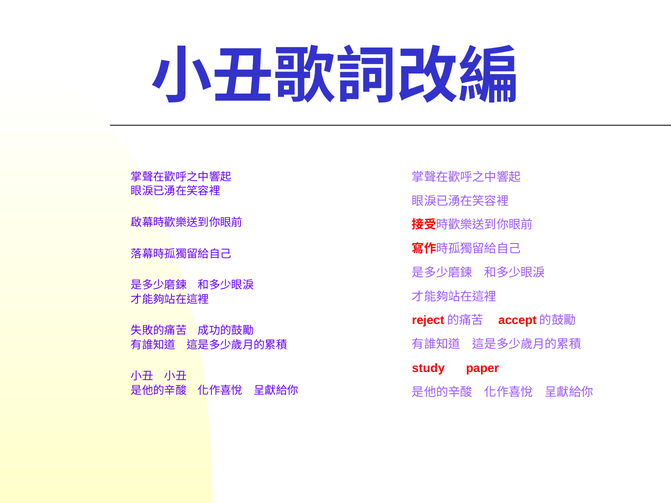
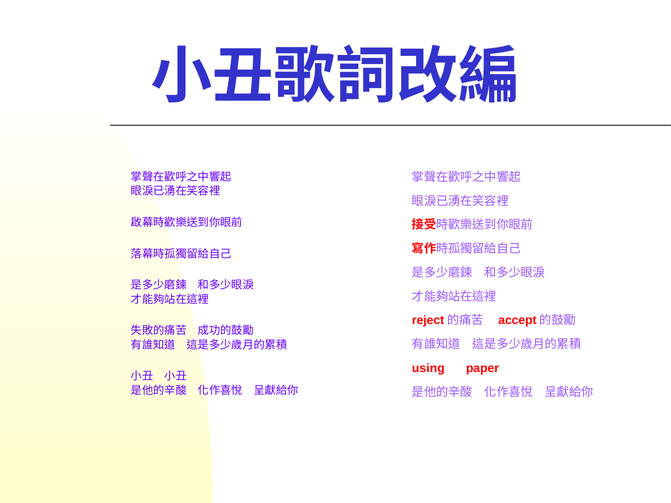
study: study -> using
